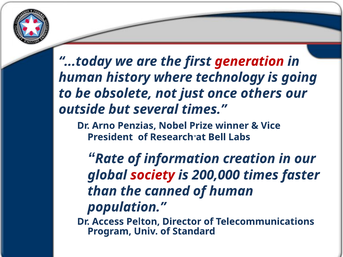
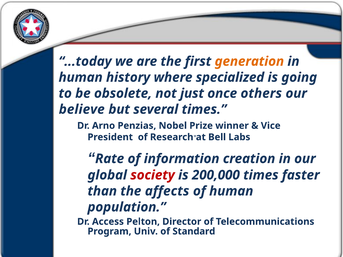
generation at (249, 61) colour: red -> orange
technology: technology -> specialized
outside: outside -> believe
canned: canned -> affects
